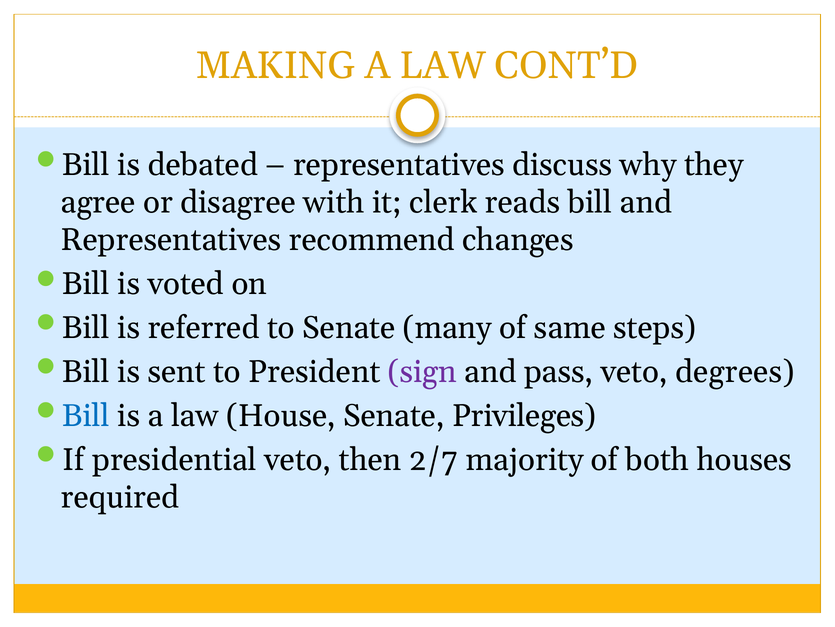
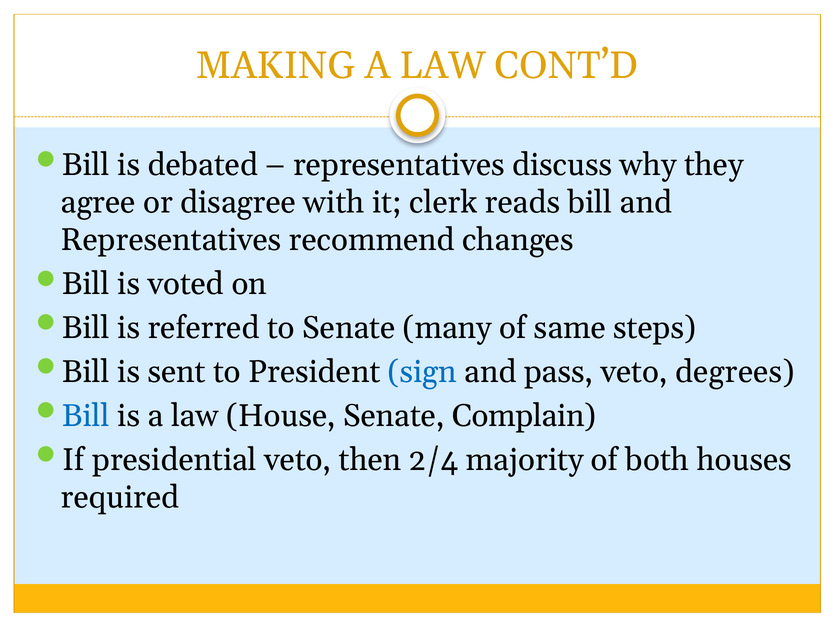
sign colour: purple -> blue
Privileges: Privileges -> Complain
2/7: 2/7 -> 2/4
